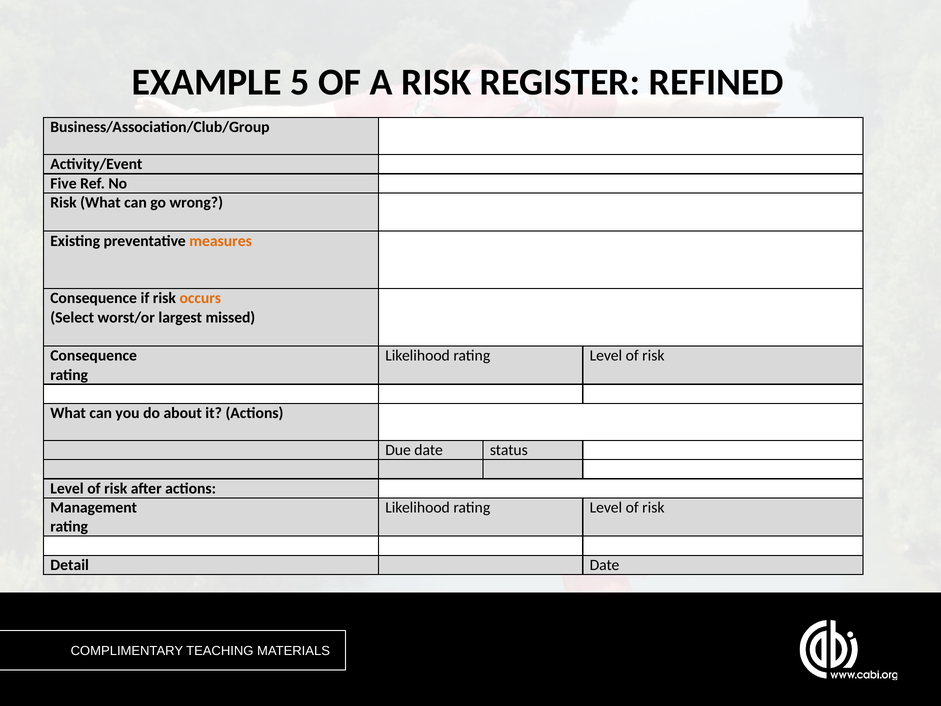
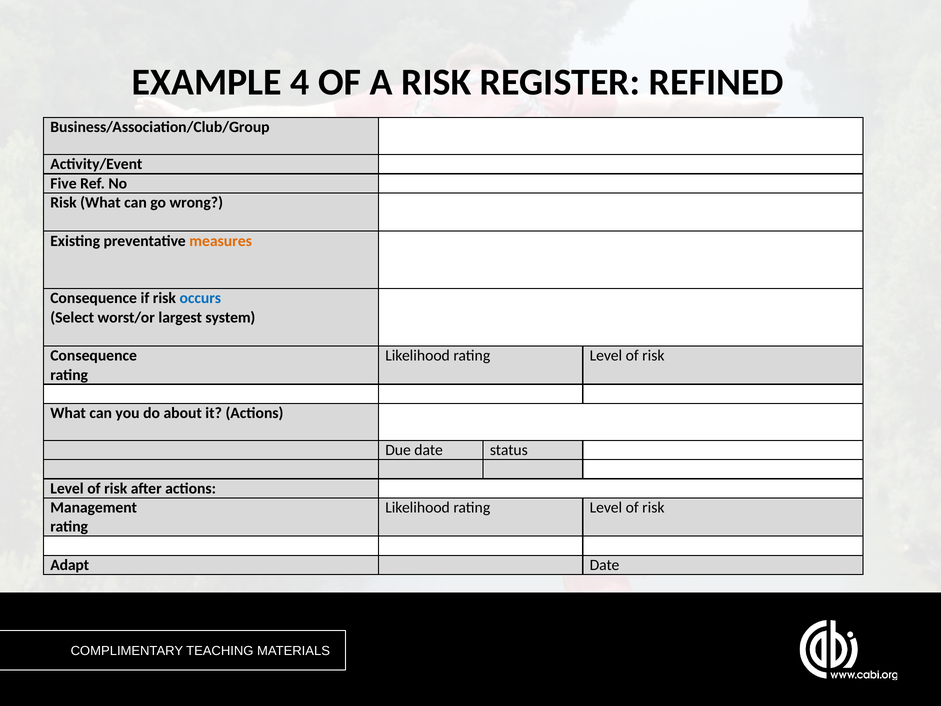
5: 5 -> 4
occurs colour: orange -> blue
missed: missed -> system
Detail: Detail -> Adapt
